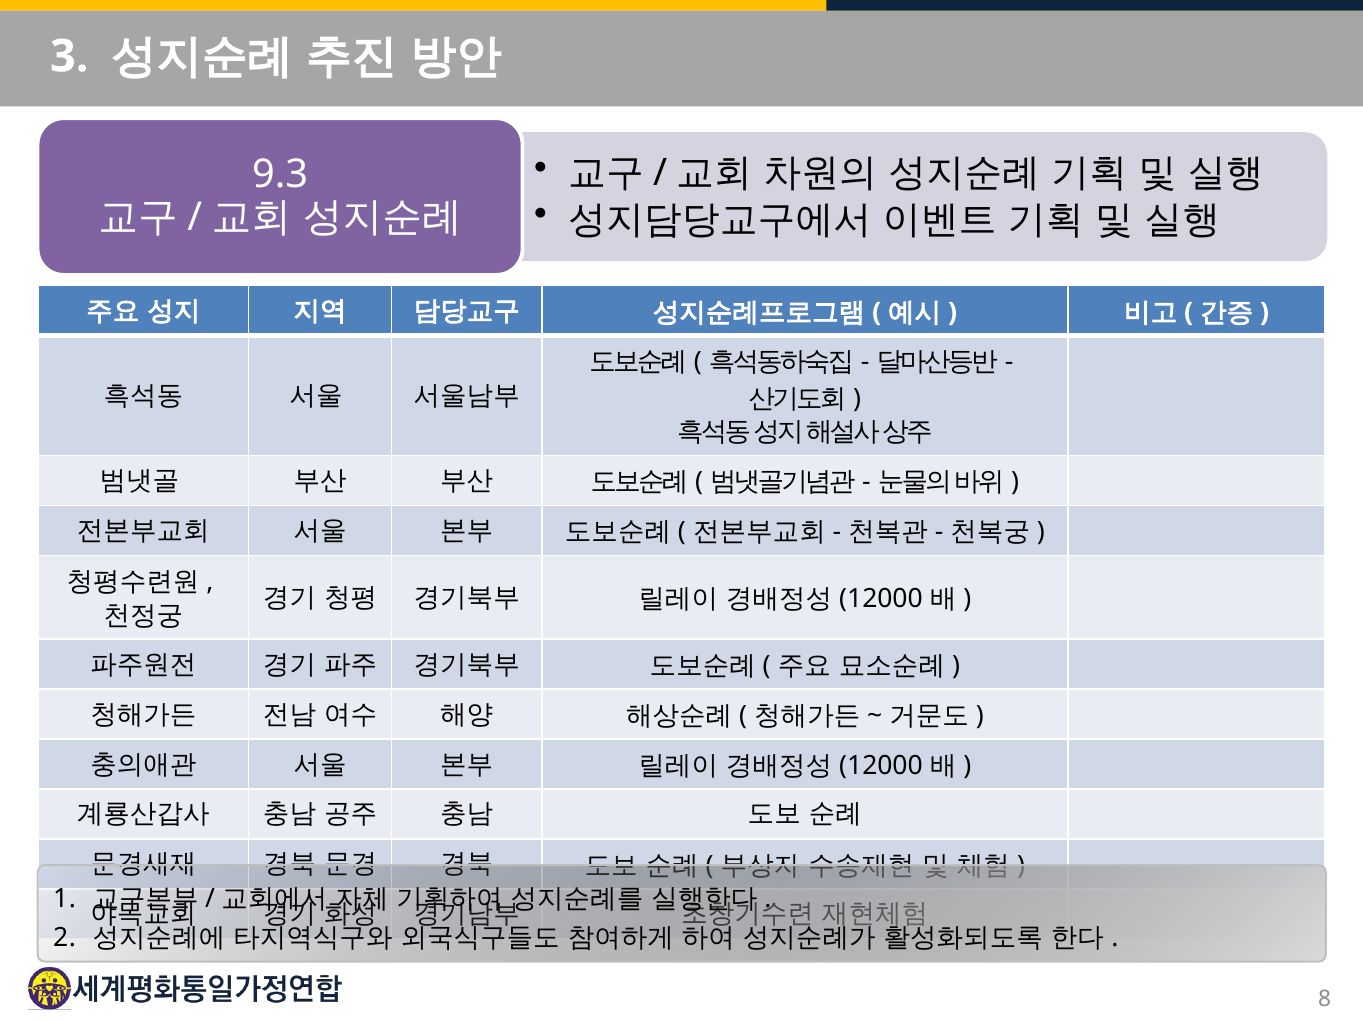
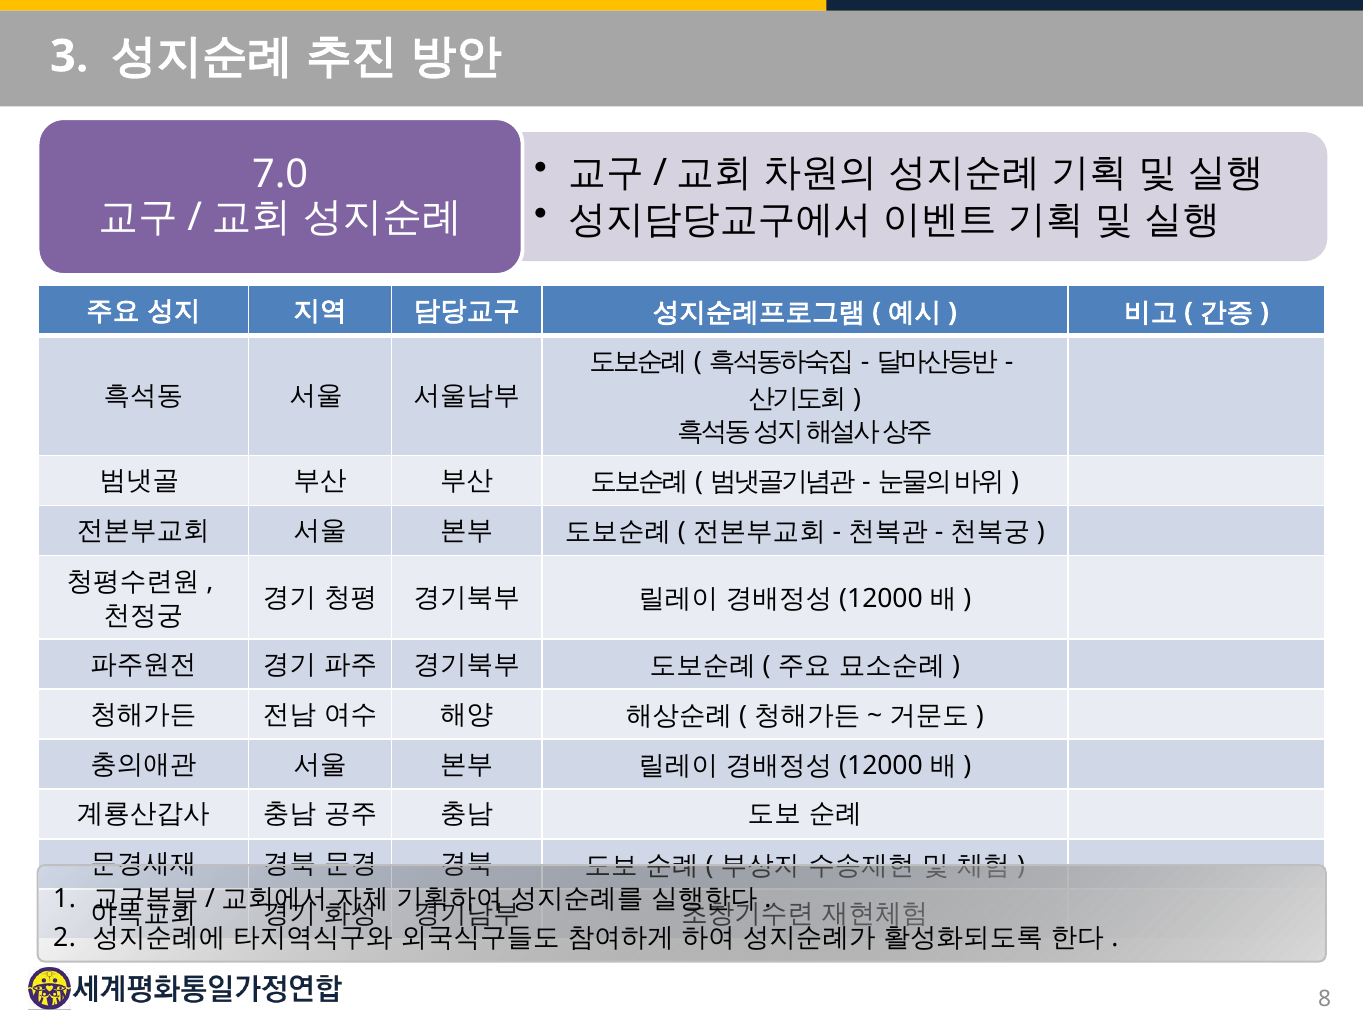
9.3: 9.3 -> 7.0
